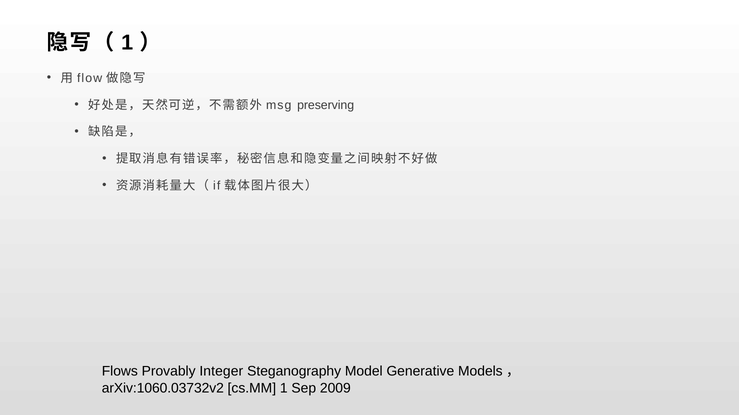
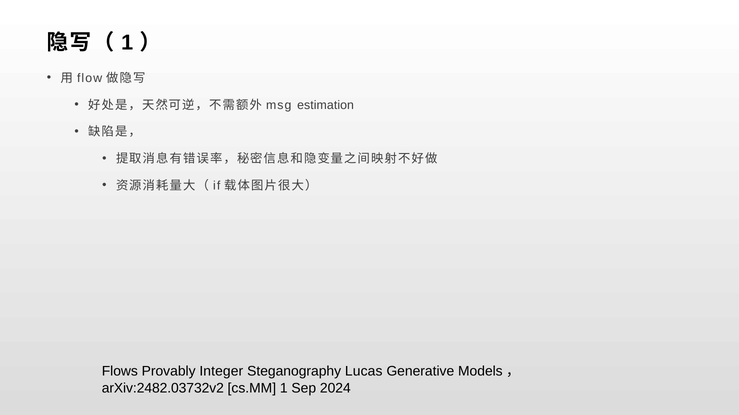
preserving: preserving -> estimation
Model: Model -> Lucas
arXiv:1060.03732v2: arXiv:1060.03732v2 -> arXiv:2482.03732v2
2009: 2009 -> 2024
